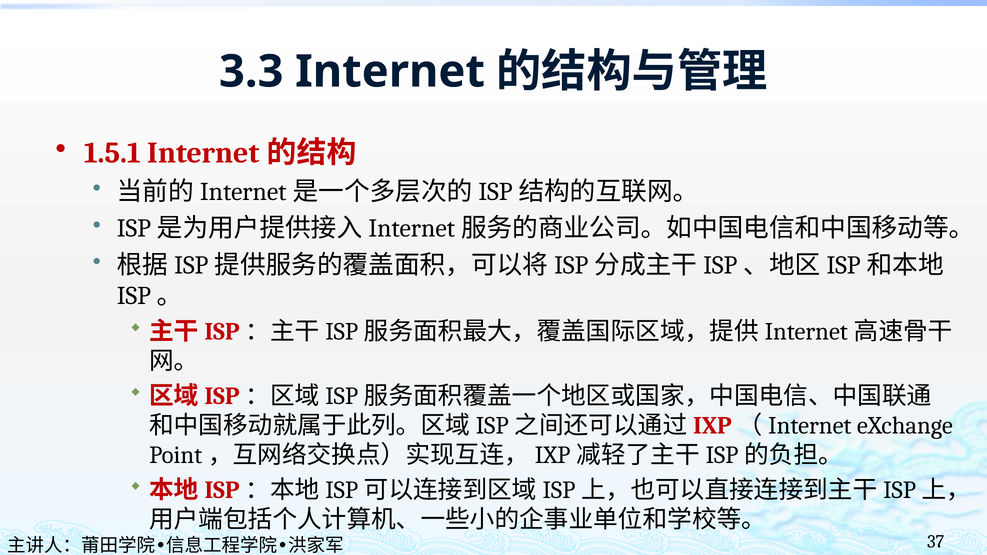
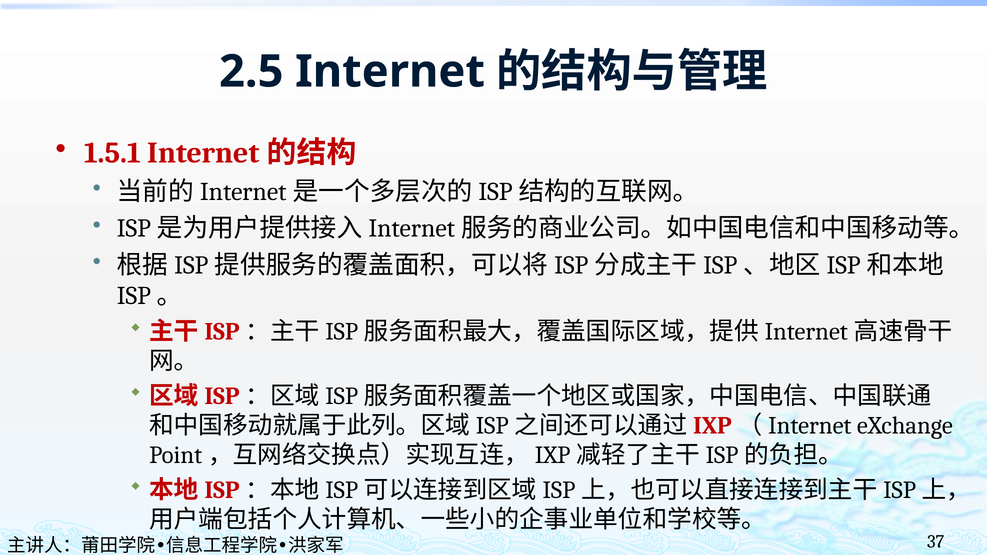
3.3: 3.3 -> 2.5
